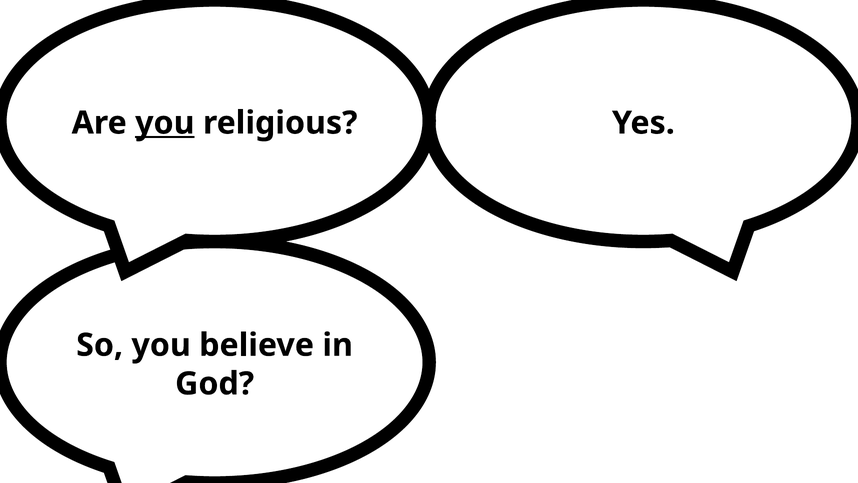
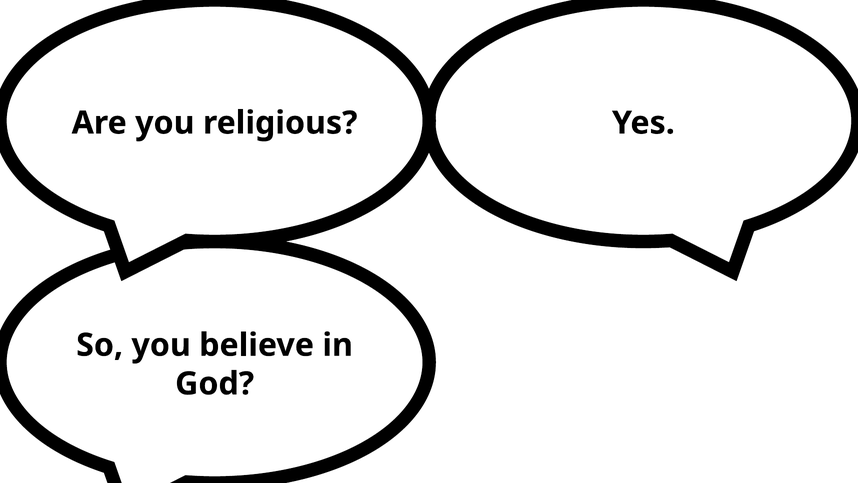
you at (165, 123) underline: present -> none
